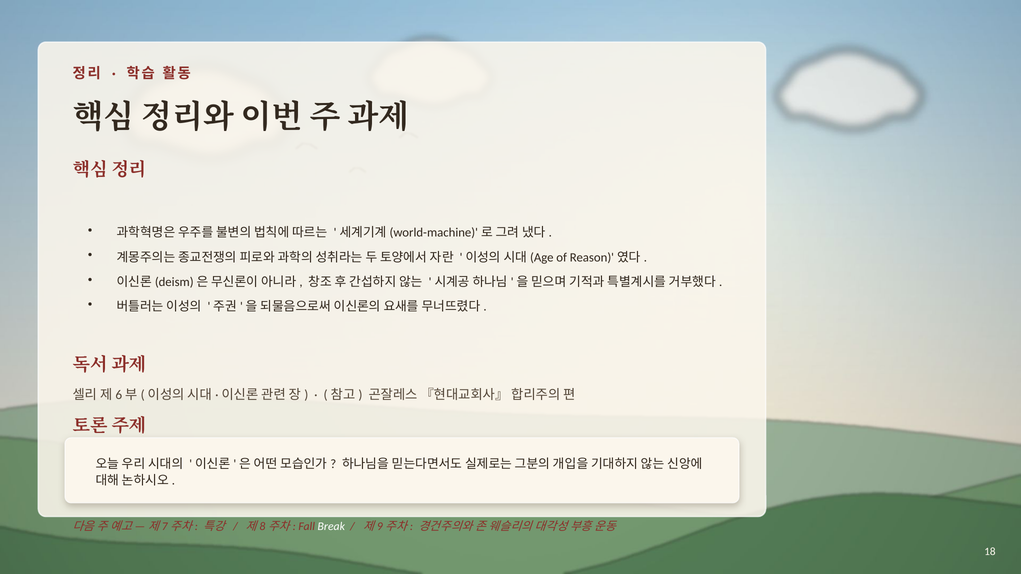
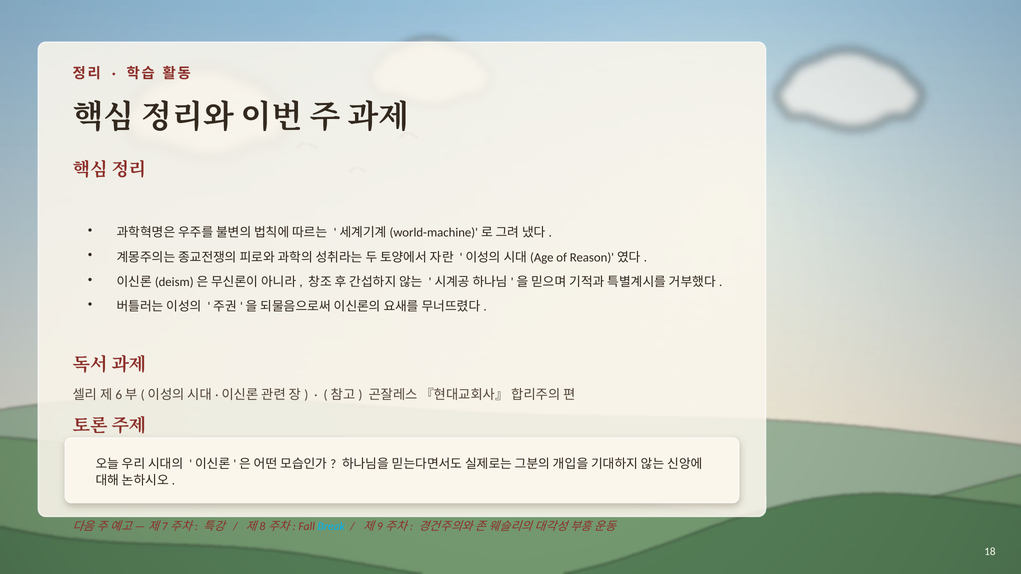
Break colour: white -> light blue
